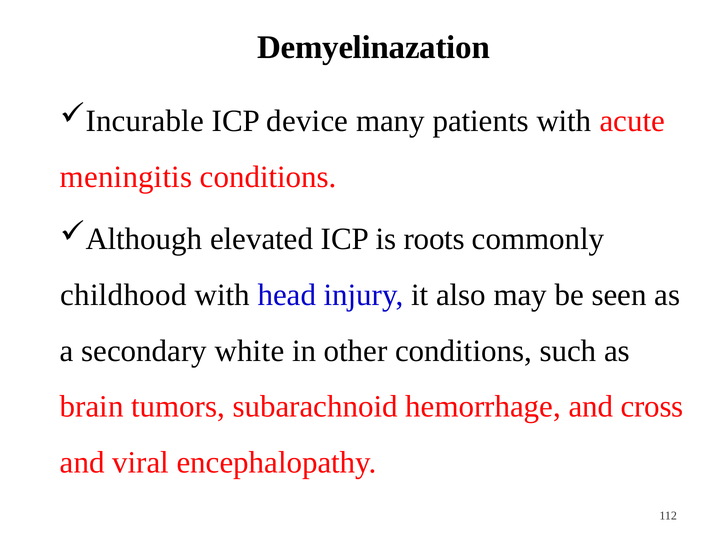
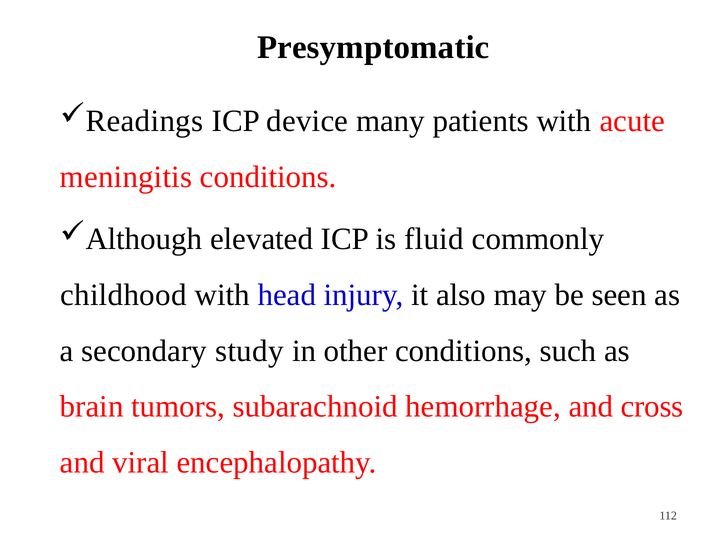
Demyelinazation: Demyelinazation -> Presymptomatic
Incurable: Incurable -> Readings
roots: roots -> fluid
white: white -> study
